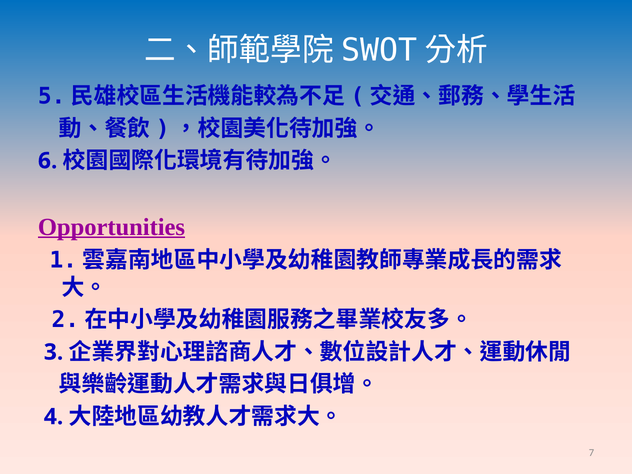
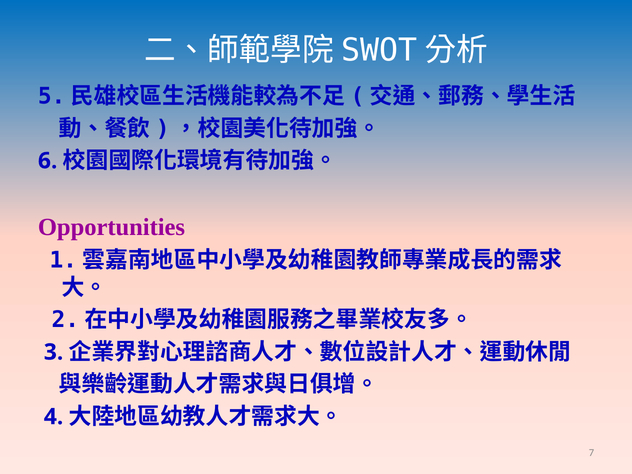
Opportunities underline: present -> none
